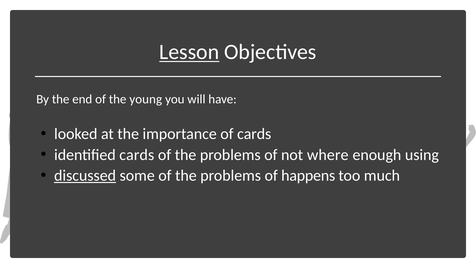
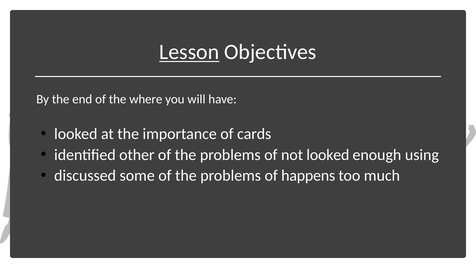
young: young -> where
identified cards: cards -> other
not where: where -> looked
discussed underline: present -> none
